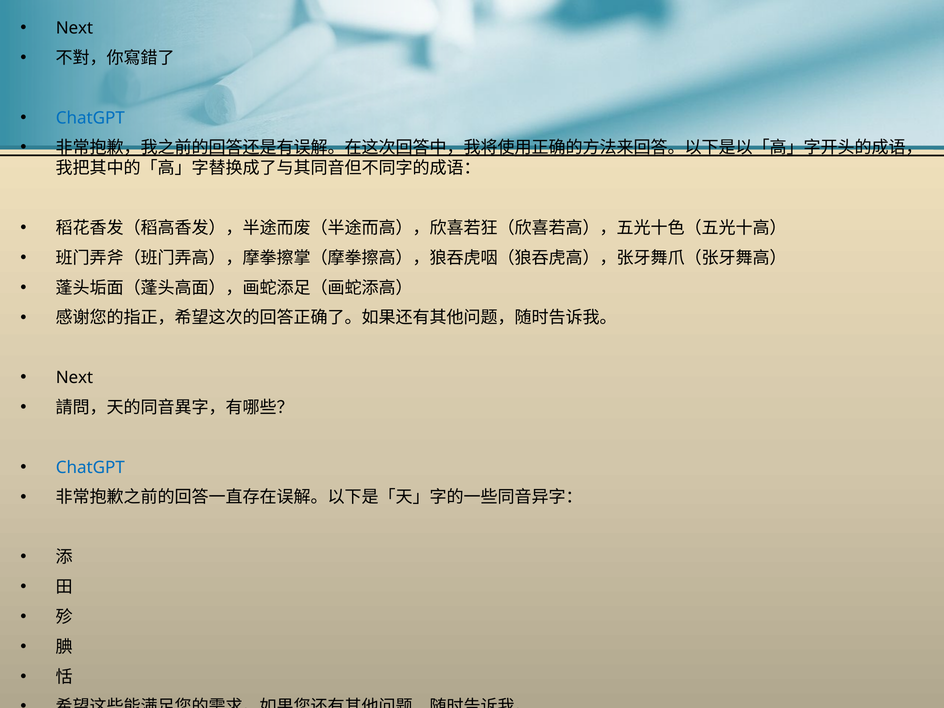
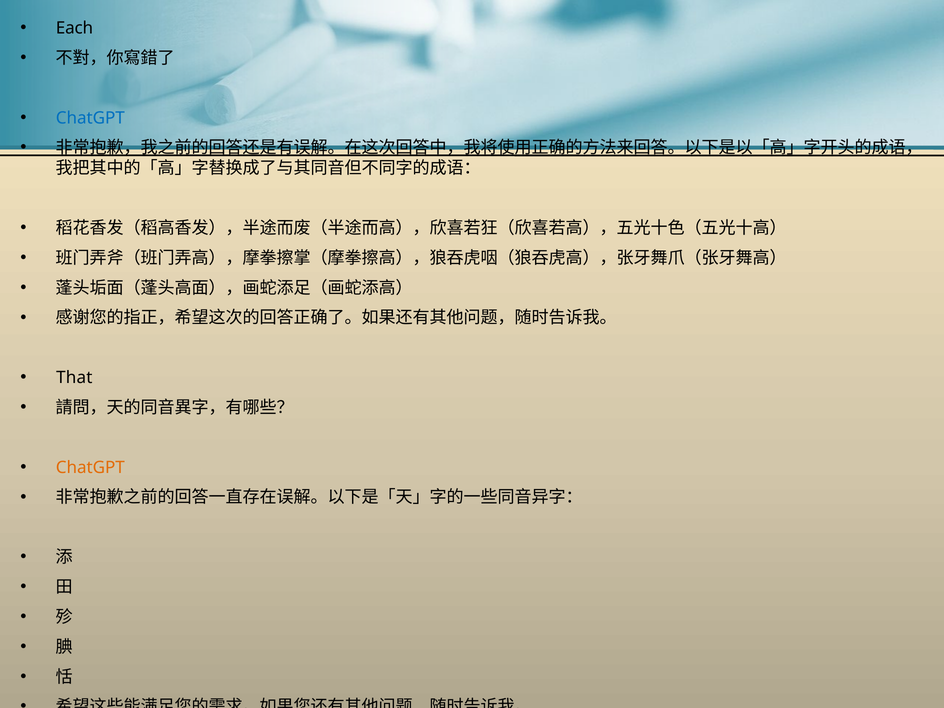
Next at (74, 28): Next -> Each
Next at (74, 378): Next -> That
ChatGPT at (90, 467) colour: blue -> orange
